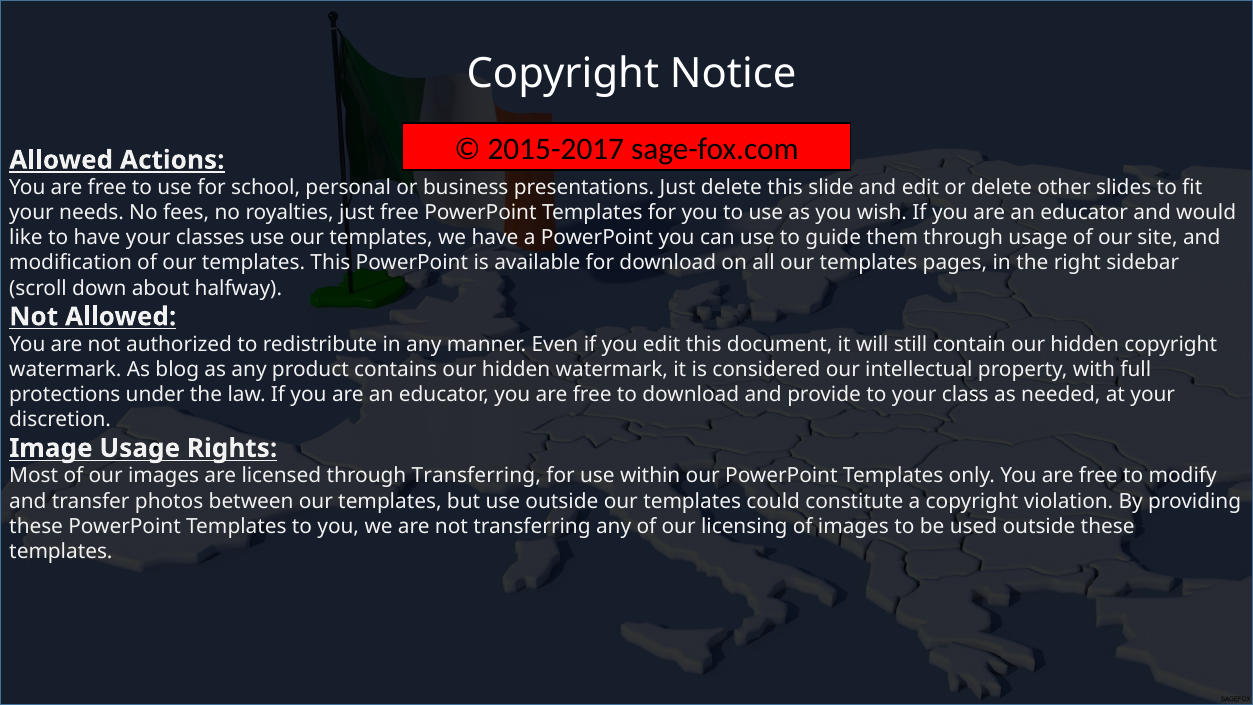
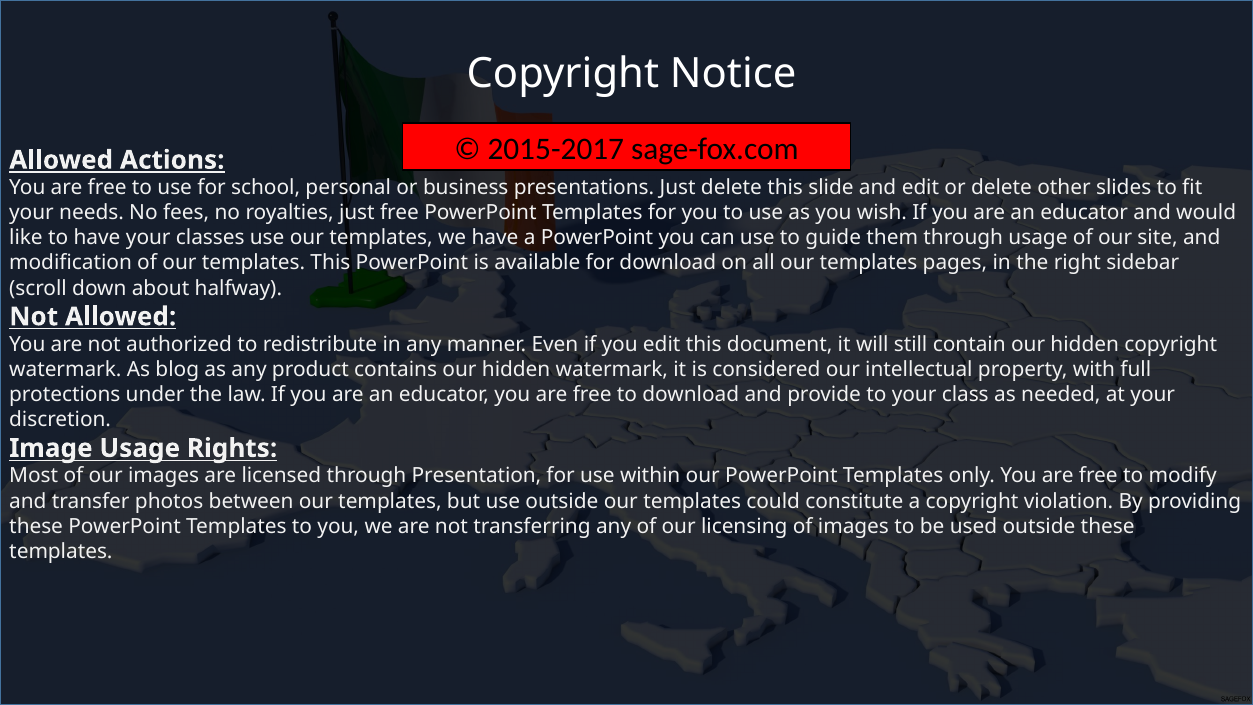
through Transferring: Transferring -> Presentation
